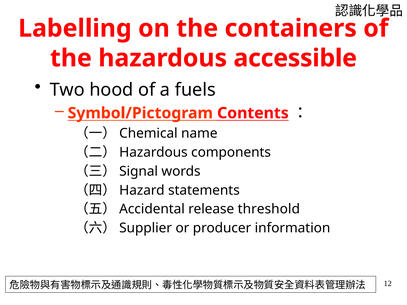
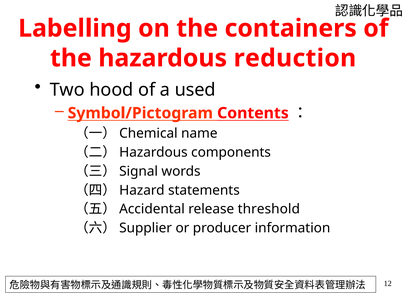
accessible: accessible -> reduction
fuels: fuels -> used
